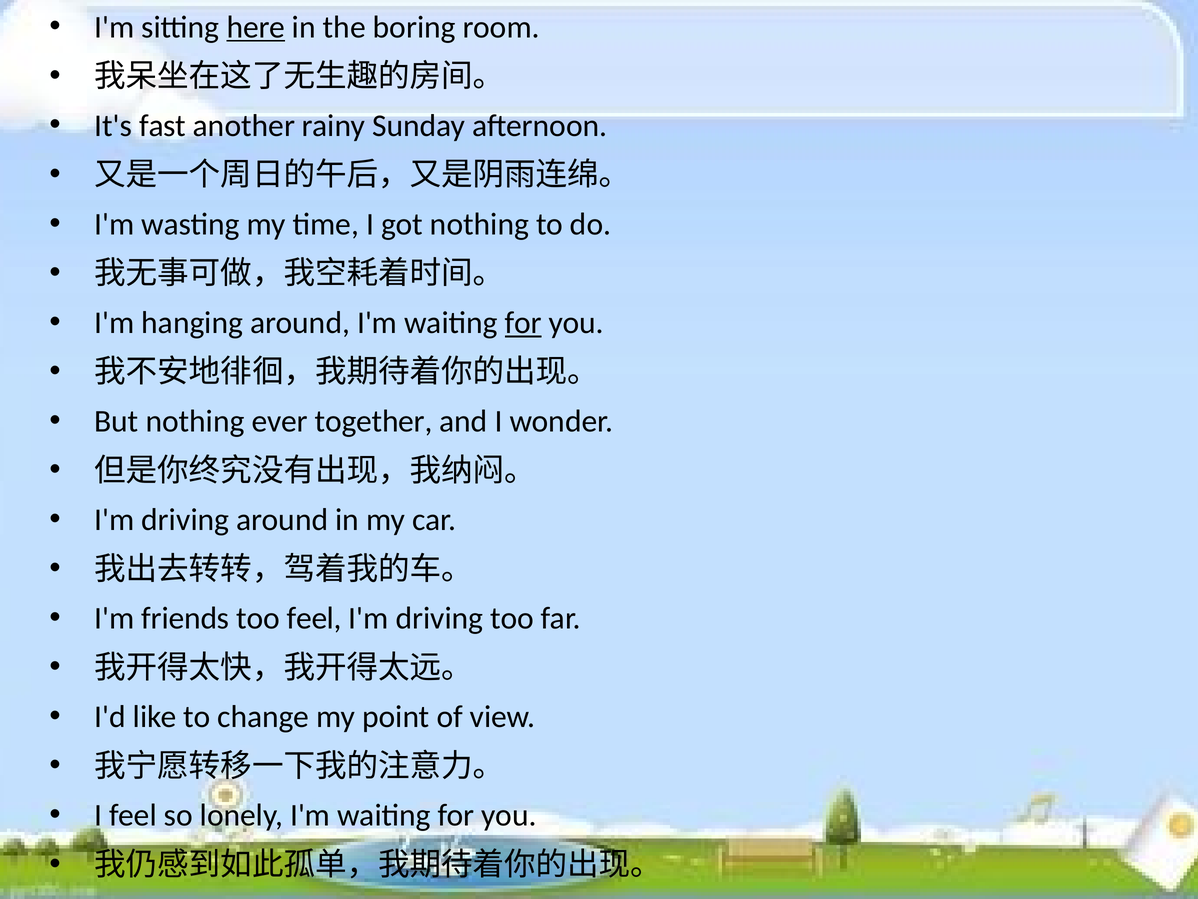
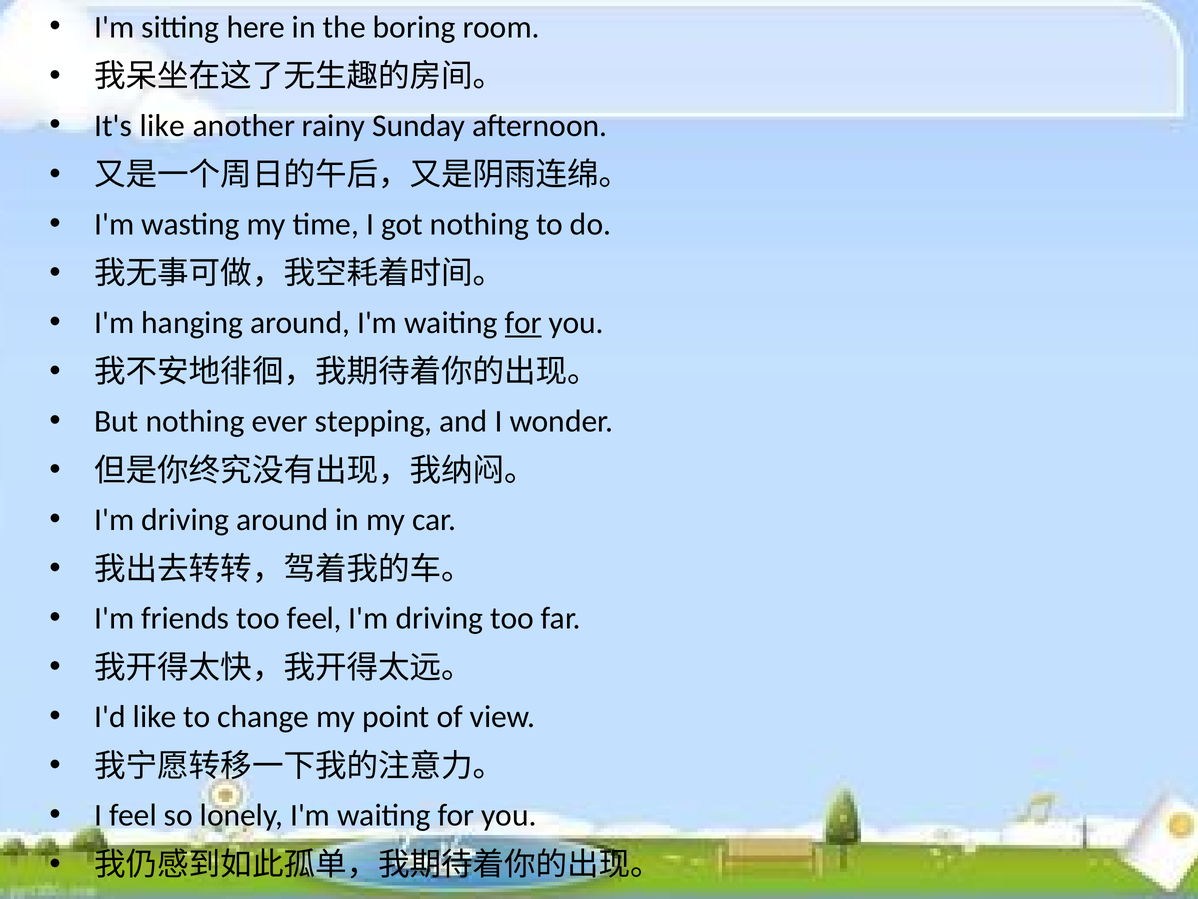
here underline: present -> none
It's fast: fast -> like
together: together -> stepping
